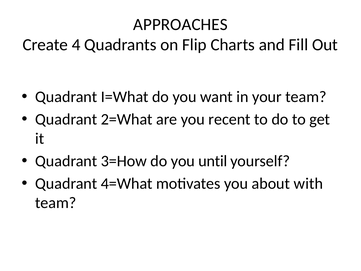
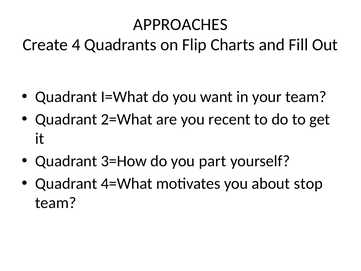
until: until -> part
with: with -> stop
